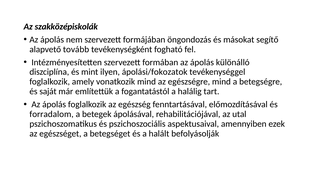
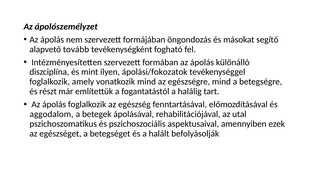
szakközépiskolák: szakközépiskolák -> ápolószemélyzet
saját: saját -> részt
forradalom: forradalom -> aggodalom
